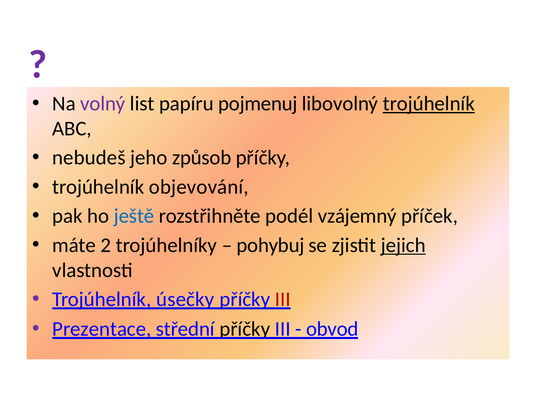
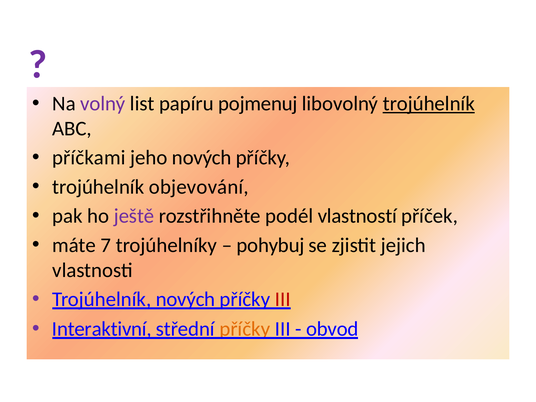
nebudeš: nebudeš -> příčkami
jeho způsob: způsob -> nových
ještě colour: blue -> purple
vzájemný: vzájemný -> vlastností
2: 2 -> 7
jejich underline: present -> none
Trojúhelník úsečky: úsečky -> nových
Prezentace: Prezentace -> Interaktivní
příčky at (245, 329) colour: black -> orange
